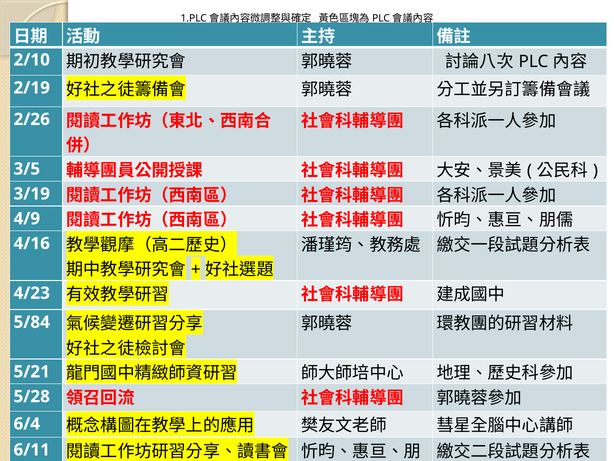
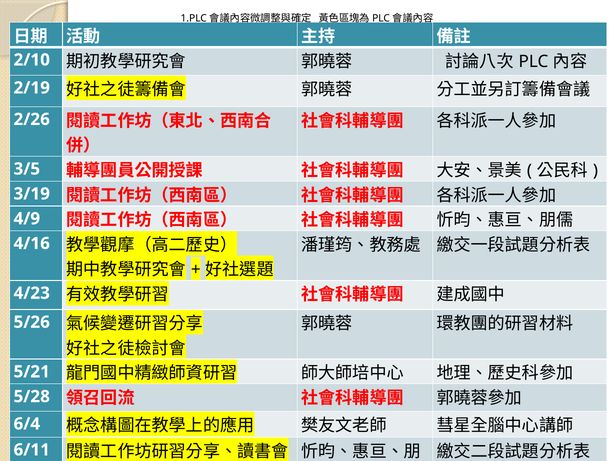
5/84: 5/84 -> 5/26
